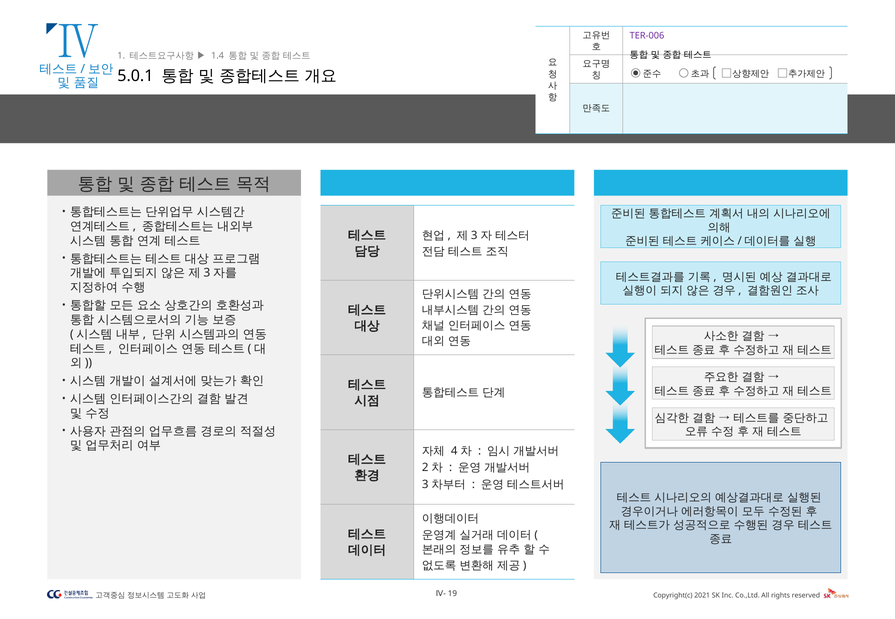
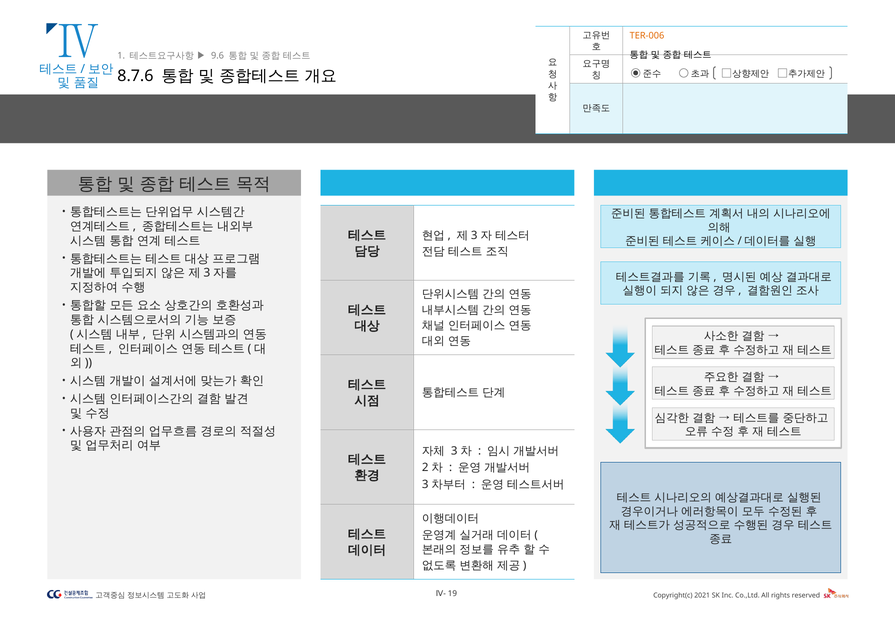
TER-006 colour: purple -> orange
1.4: 1.4 -> 9.6
5.0.1: 5.0.1 -> 8.7.6
4 at (454, 451): 4 -> 3
